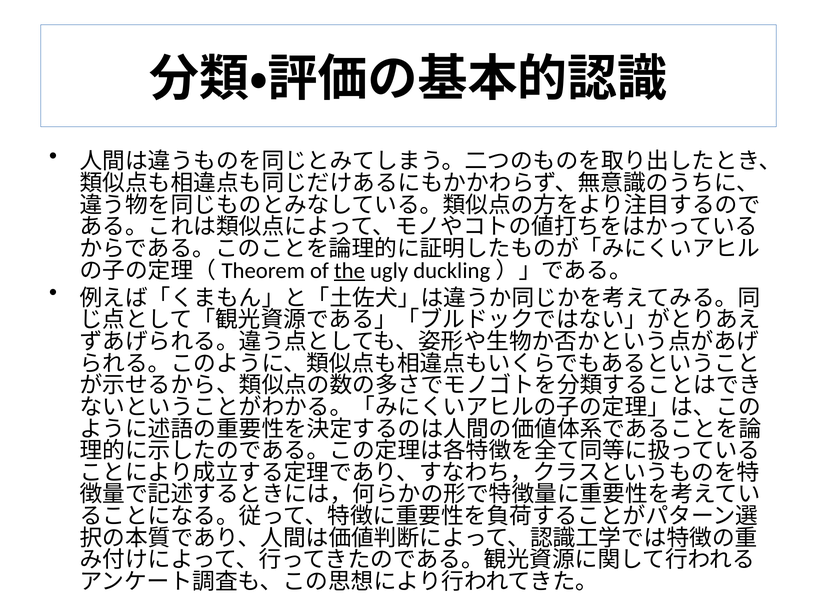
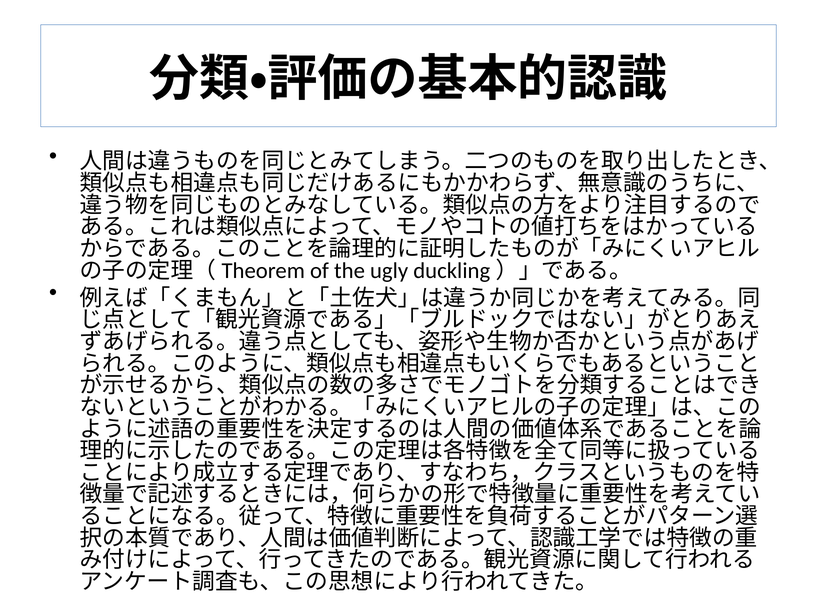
the underline: present -> none
